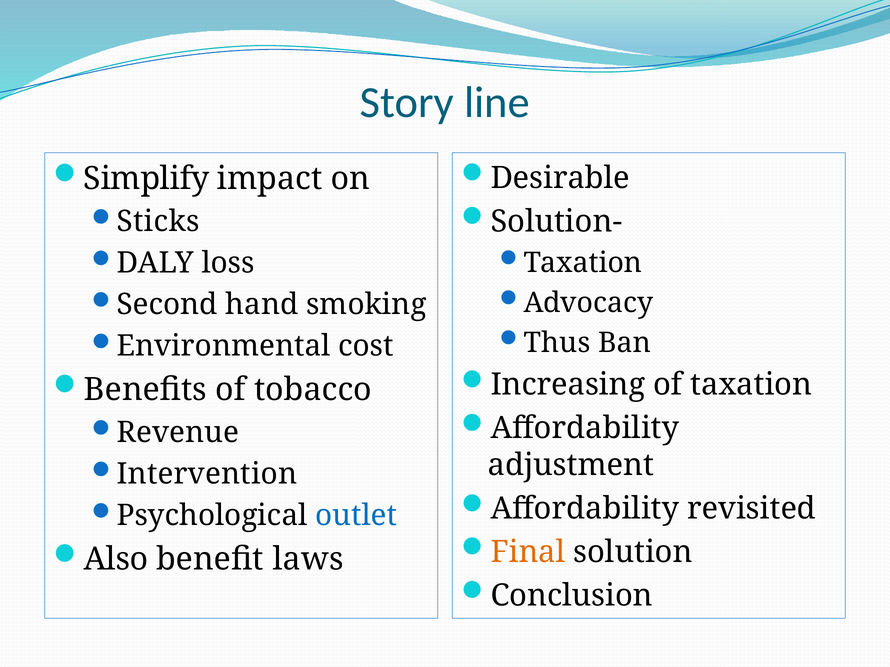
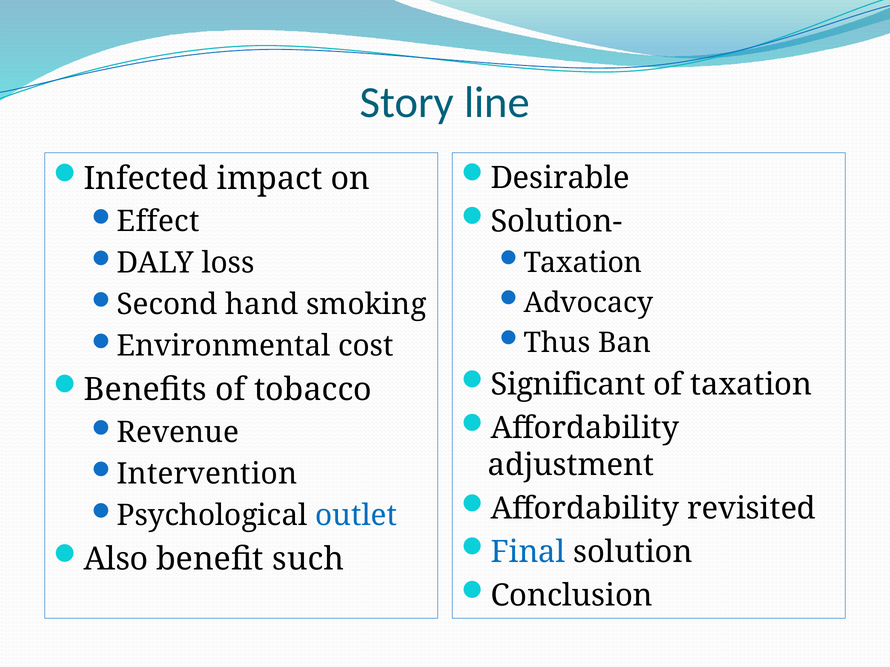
Simplify: Simplify -> Infected
Sticks: Sticks -> Effect
Increasing: Increasing -> Significant
Final colour: orange -> blue
laws: laws -> such
